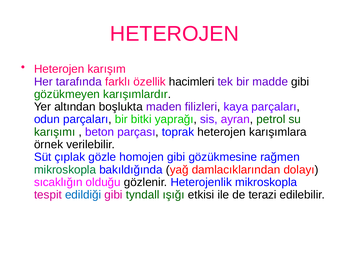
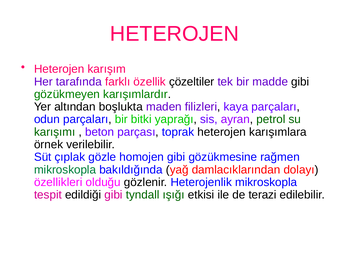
hacimleri: hacimleri -> çözeltiler
sıcaklığın: sıcaklığın -> özellikleri
edildiği colour: blue -> black
